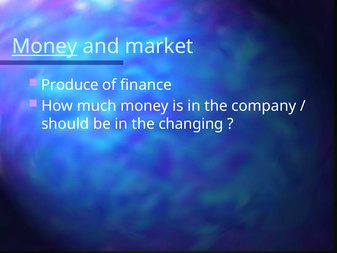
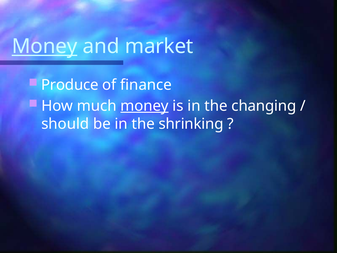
money at (145, 106) underline: none -> present
company: company -> changing
changing: changing -> shrinking
